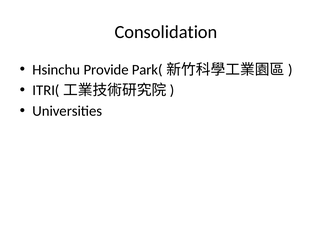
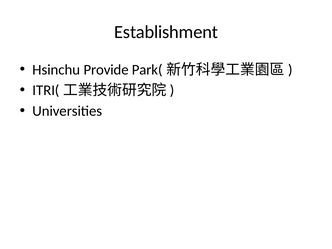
Consolidation: Consolidation -> Establishment
